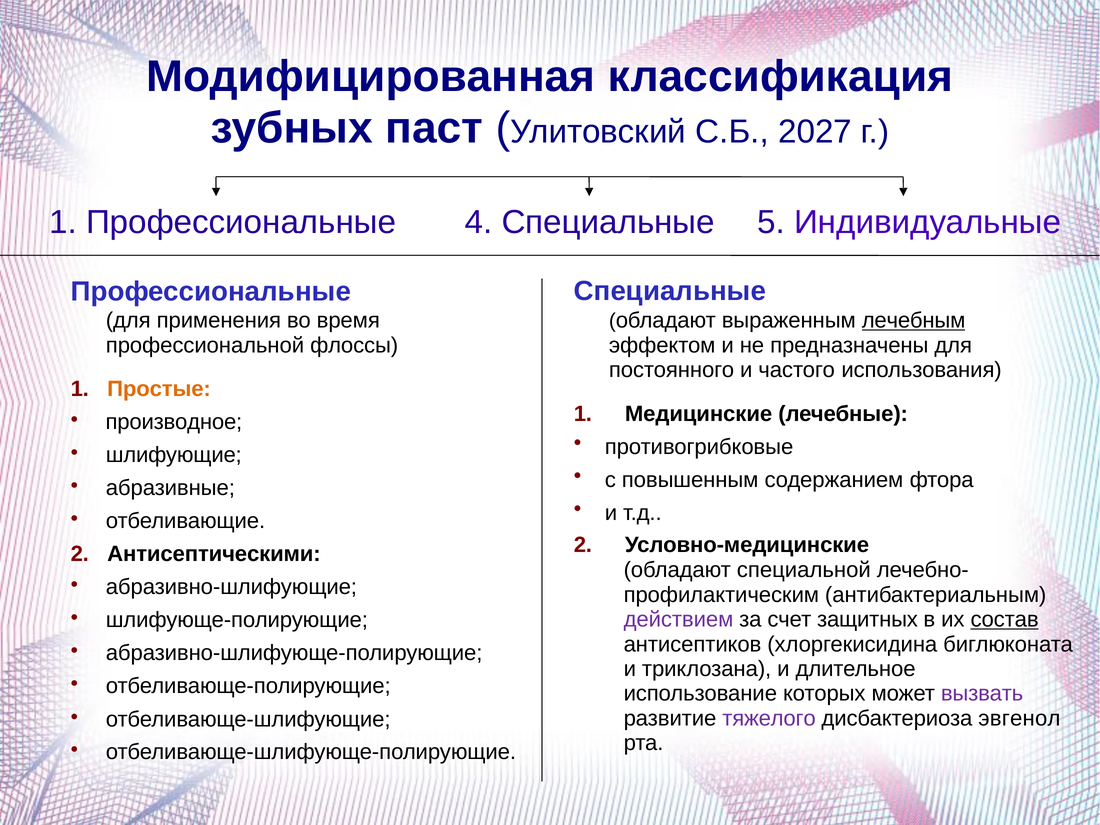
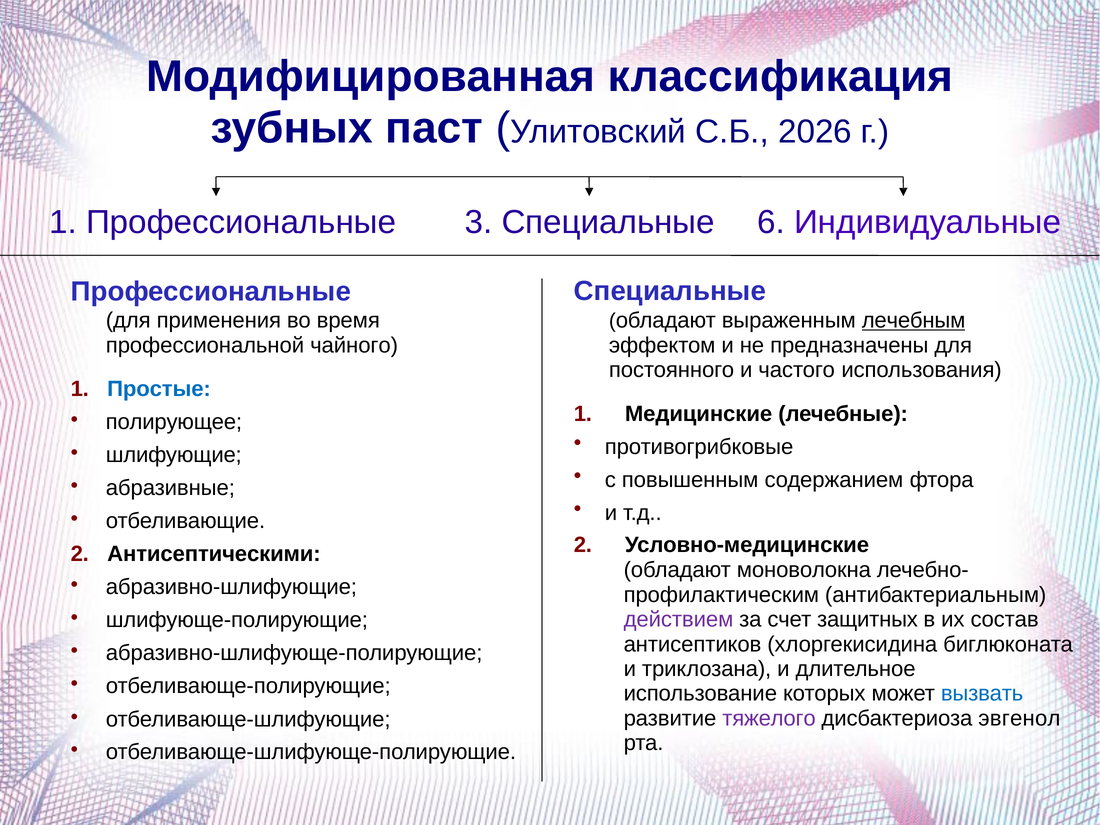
2027: 2027 -> 2026
4: 4 -> 3
5: 5 -> 6
флоссы: флоссы -> чайного
Простые colour: orange -> blue
производное: производное -> полирующее
специальной: специальной -> моноволокна
состав underline: present -> none
вызвать colour: purple -> blue
